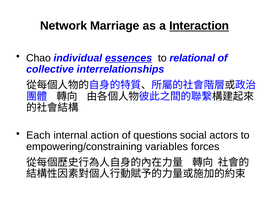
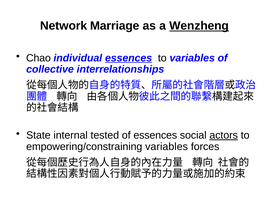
Interaction: Interaction -> Wenzheng
to relational: relational -> variables
Each: Each -> State
action: action -> tested
of questions: questions -> essences
actors underline: none -> present
